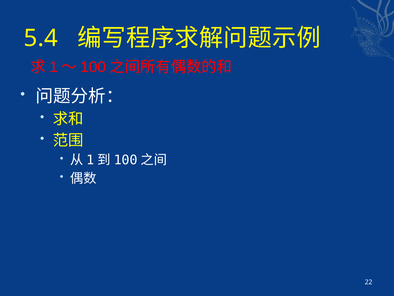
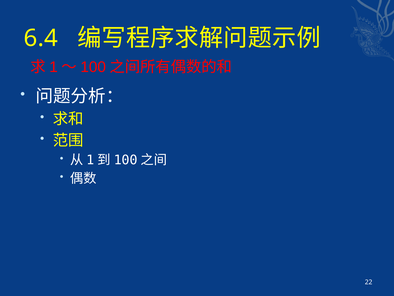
5.4: 5.4 -> 6.4
